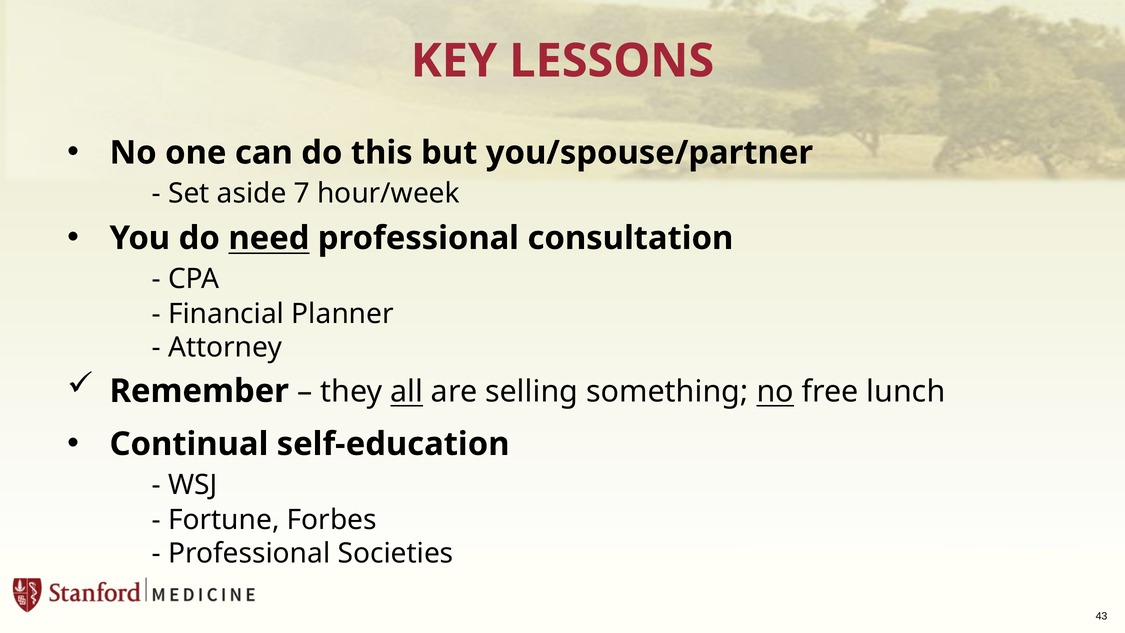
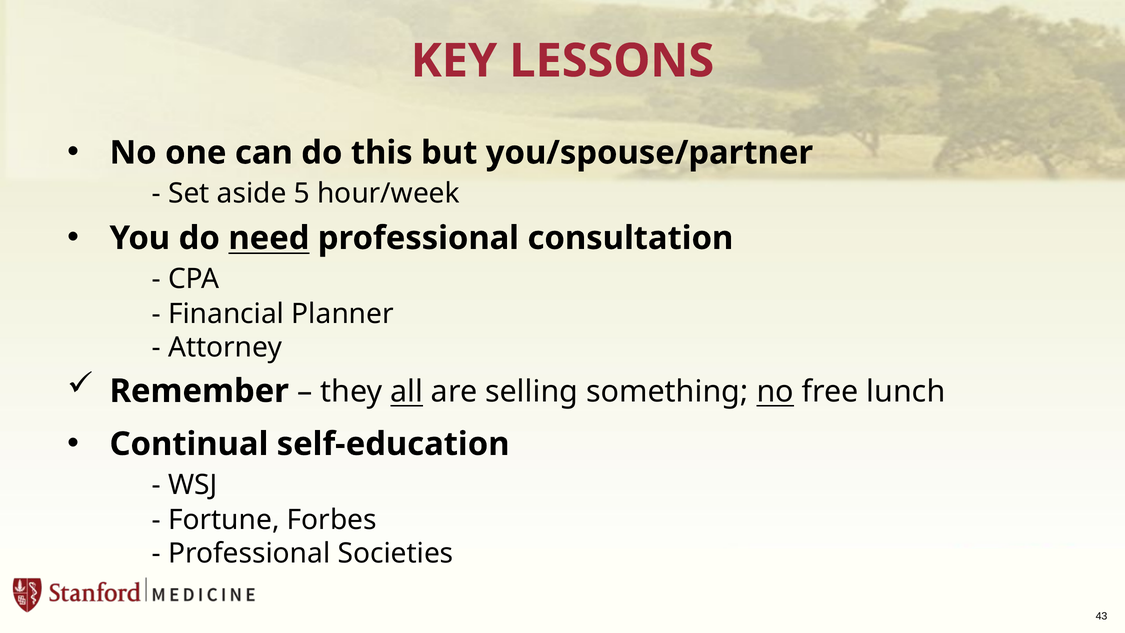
7: 7 -> 5
